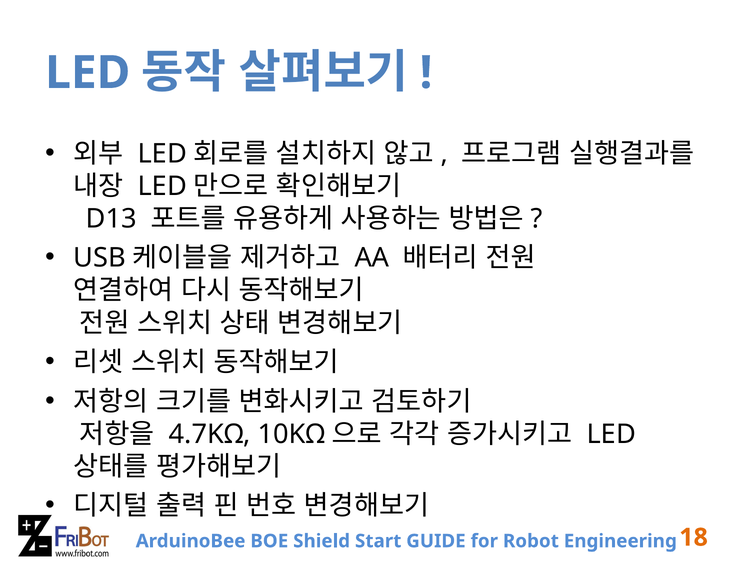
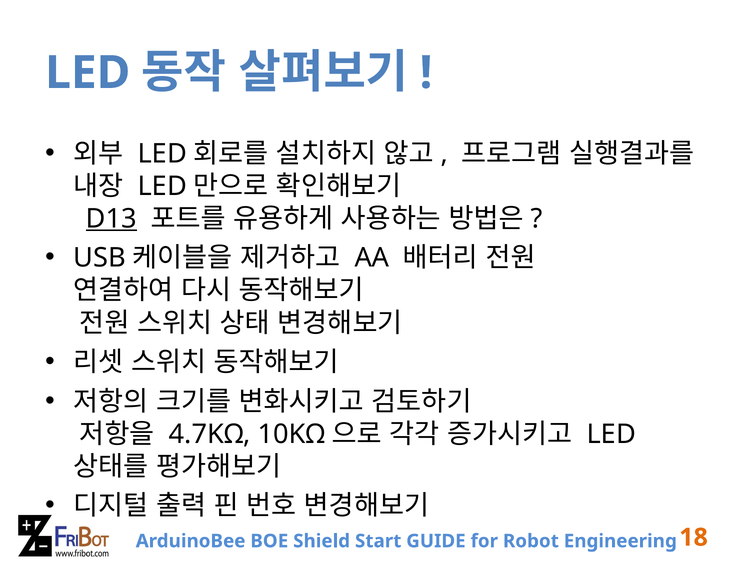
D13 underline: none -> present
